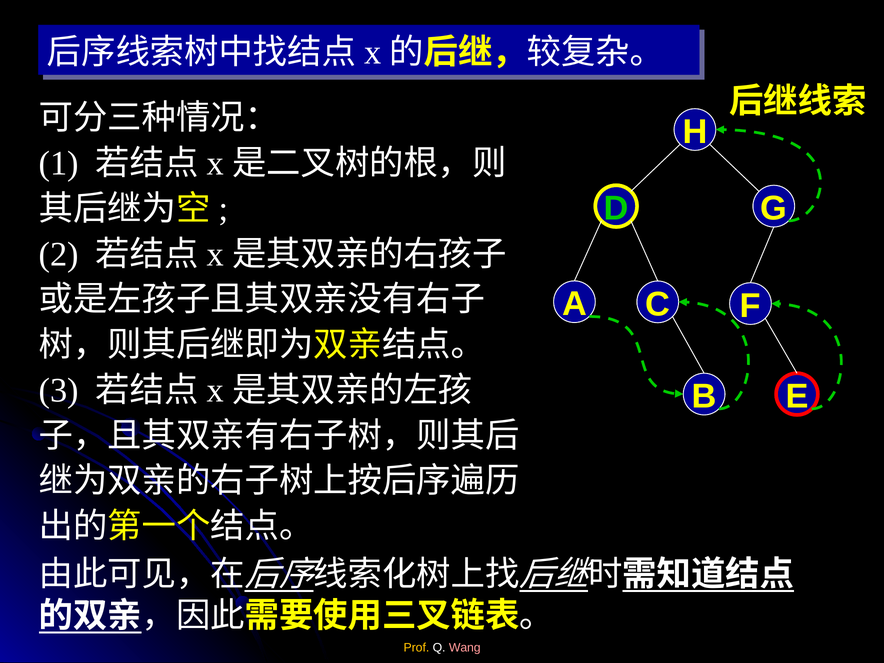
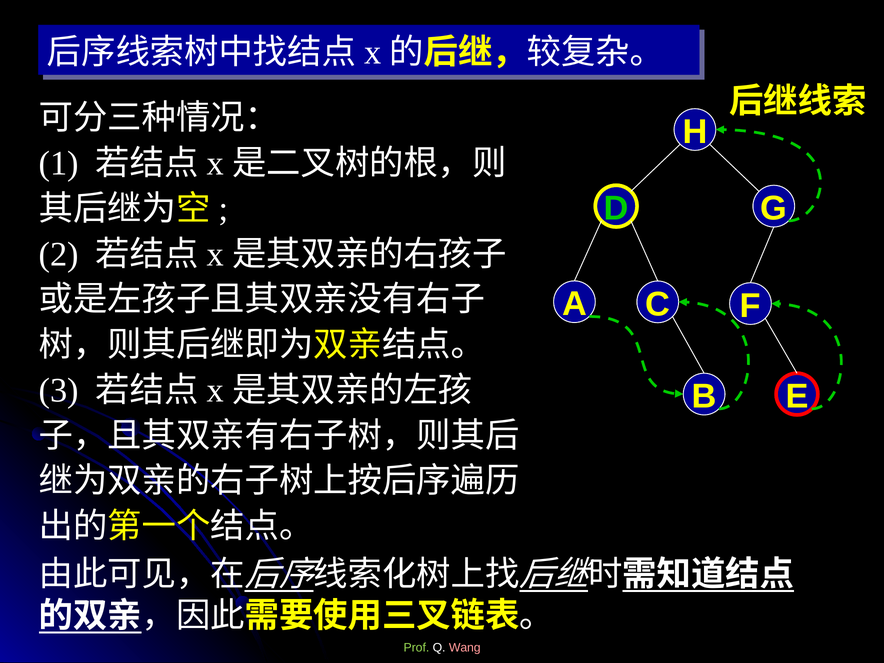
Prof colour: yellow -> light green
